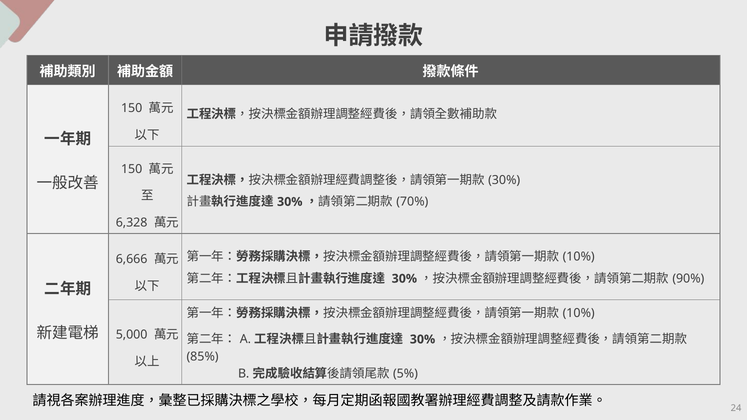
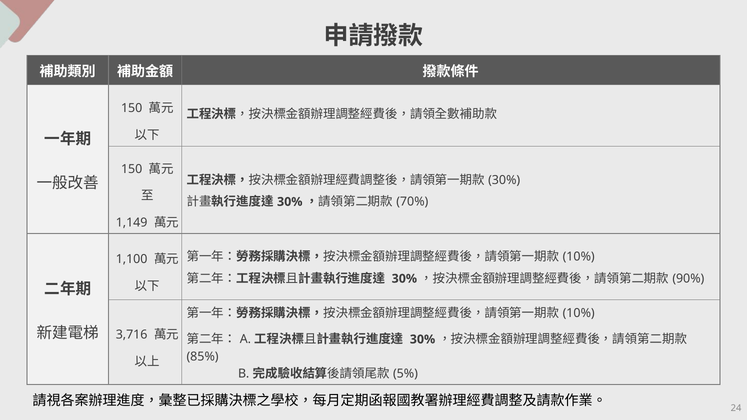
6,328: 6,328 -> 1,149
6,666: 6,666 -> 1,100
5,000: 5,000 -> 3,716
